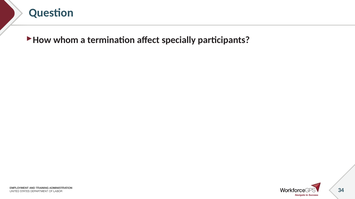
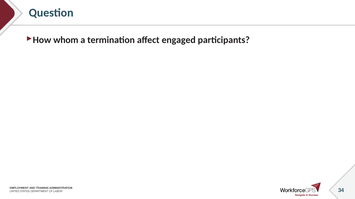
specially: specially -> engaged
